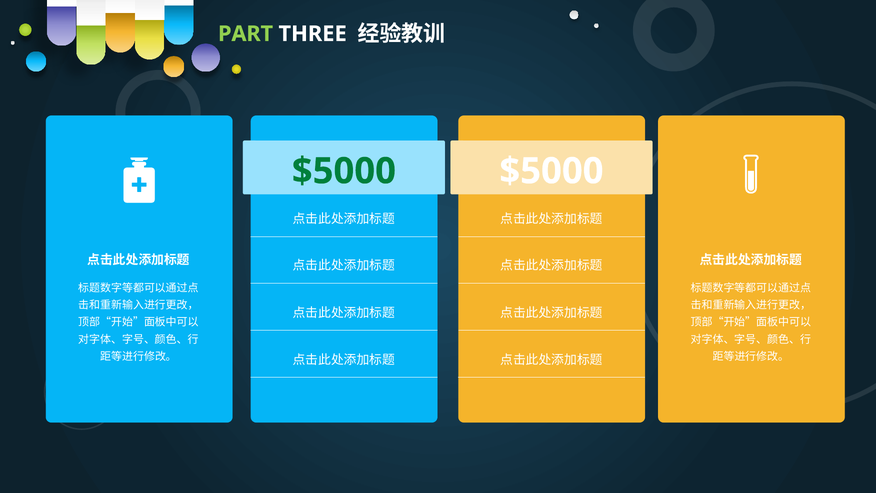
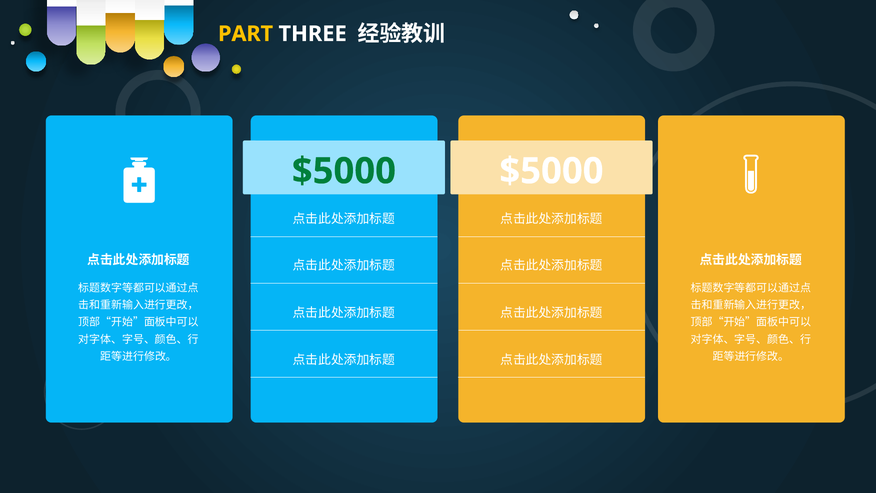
PART colour: light green -> yellow
